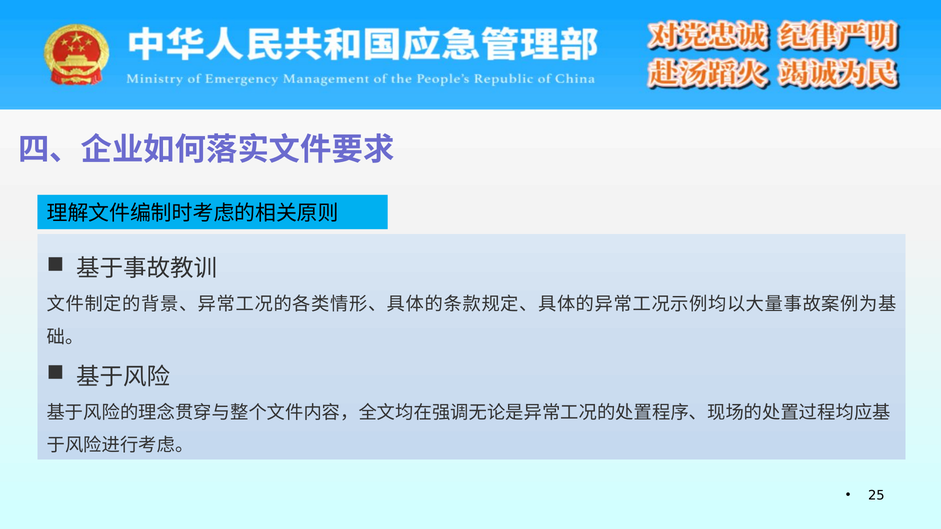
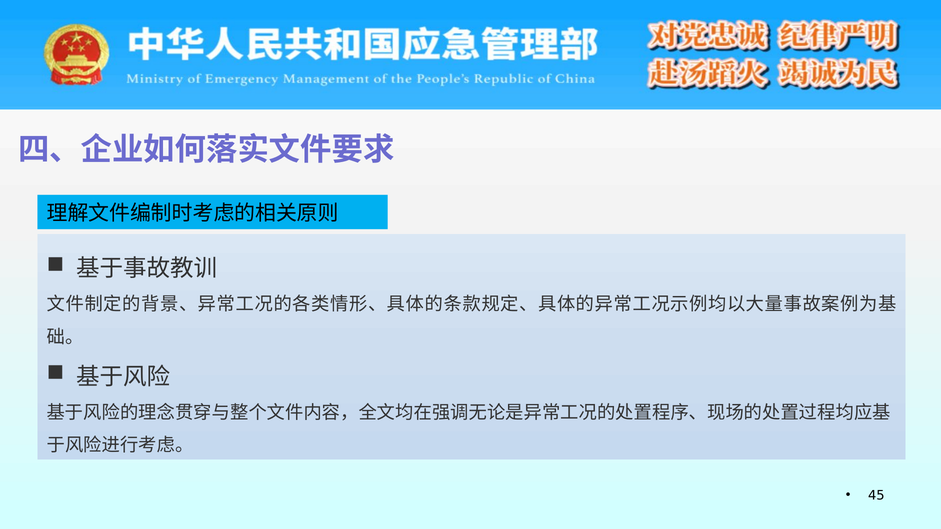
25: 25 -> 45
